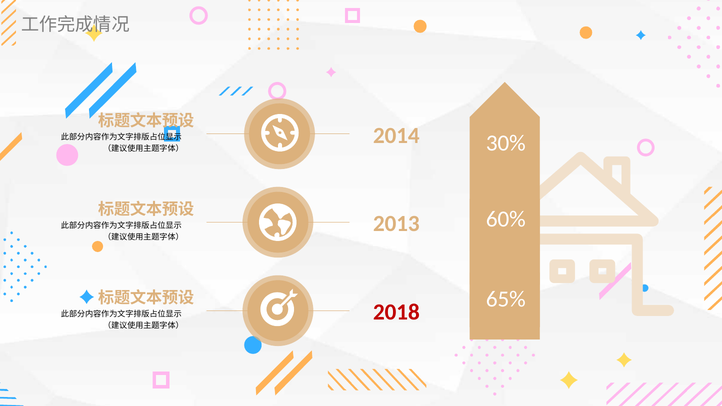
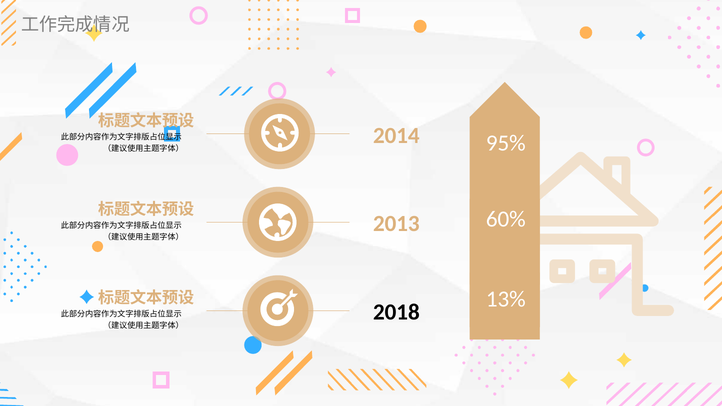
30%: 30% -> 95%
65%: 65% -> 13%
2018 colour: red -> black
